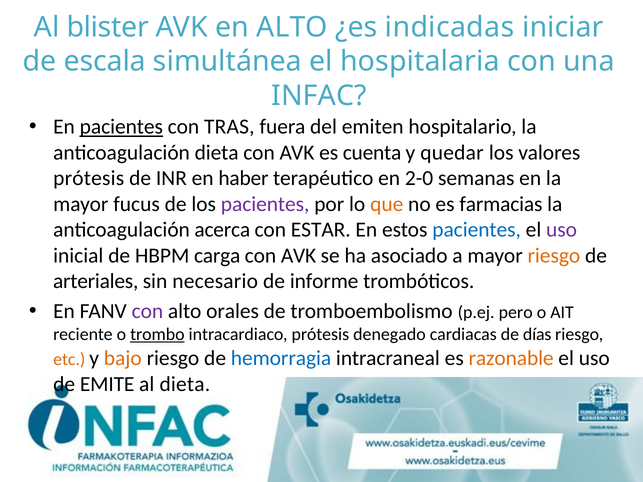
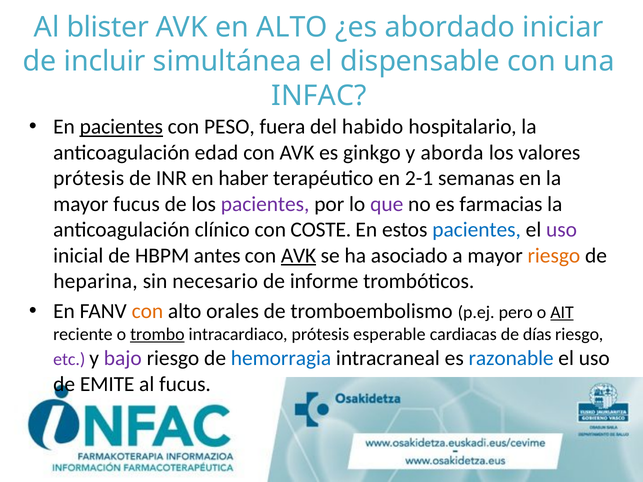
indicadas: indicadas -> abordado
escala: escala -> incluir
hospitalaria: hospitalaria -> dispensable
TRAS: TRAS -> PESO
emiten: emiten -> habido
anticoagulación dieta: dieta -> edad
cuenta: cuenta -> ginkgo
quedar: quedar -> aborda
2-0: 2-0 -> 2-1
que colour: orange -> purple
acerca: acerca -> clínico
ESTAR: ESTAR -> COSTE
carga: carga -> antes
AVK at (299, 256) underline: none -> present
arteriales: arteriales -> heparina
con at (147, 311) colour: purple -> orange
AIT underline: none -> present
denegado: denegado -> esperable
etc colour: orange -> purple
bajo colour: orange -> purple
razonable colour: orange -> blue
al dieta: dieta -> fucus
